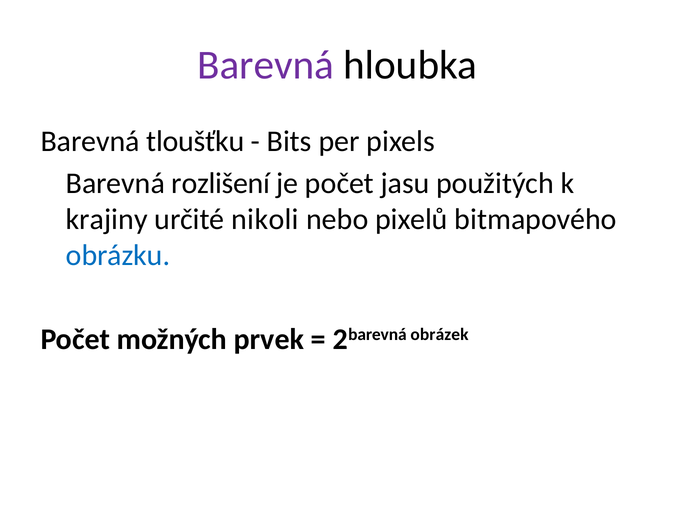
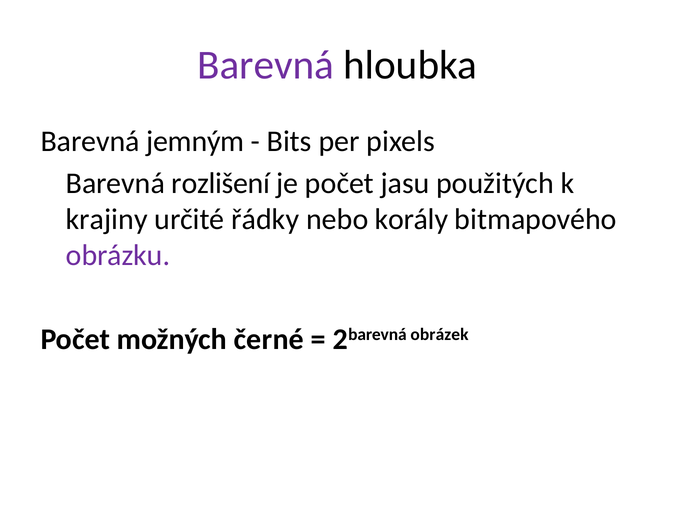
tloušťku: tloušťku -> jemným
nikoli: nikoli -> řádky
pixelů: pixelů -> korály
obrázku colour: blue -> purple
prvek: prvek -> černé
